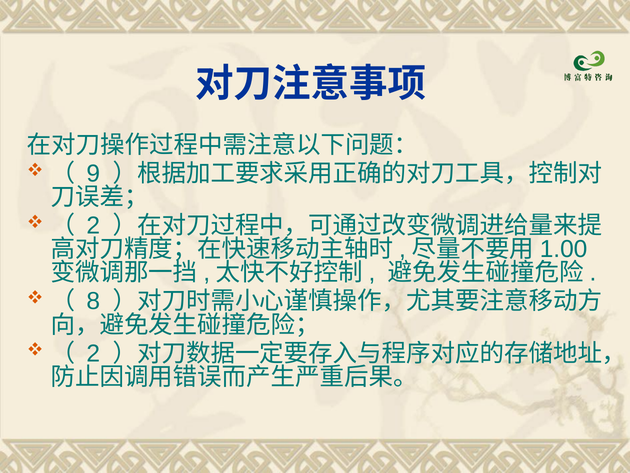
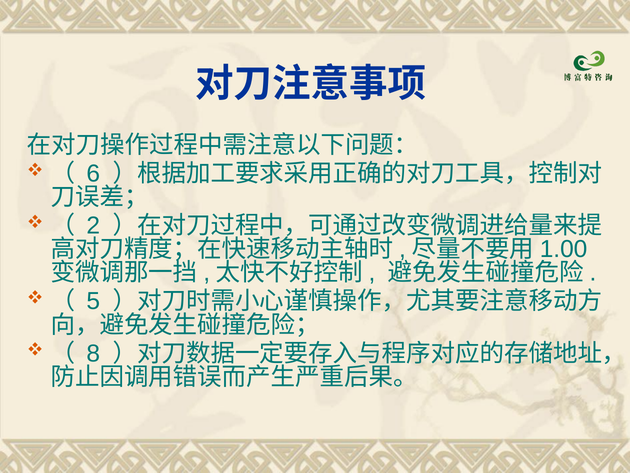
9: 9 -> 6
8: 8 -> 5
2 at (93, 353): 2 -> 8
